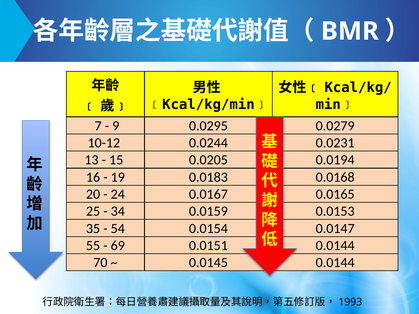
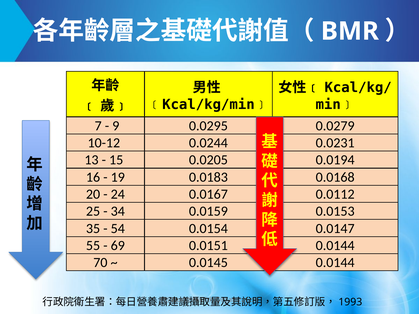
0.0165: 0.0165 -> 0.0112
